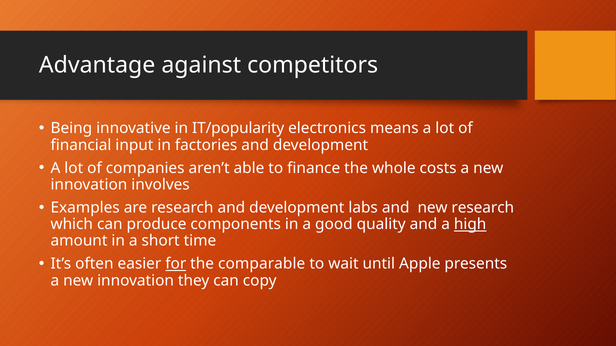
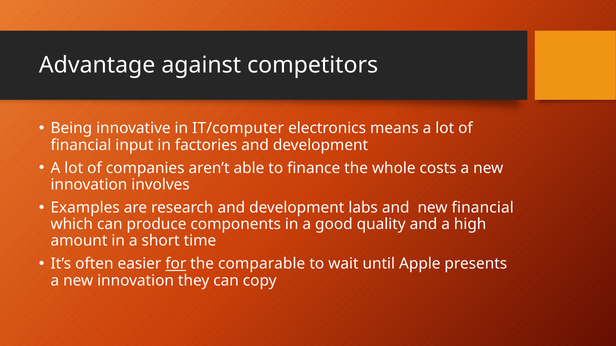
IT/popularity: IT/popularity -> IT/computer
new research: research -> financial
high underline: present -> none
